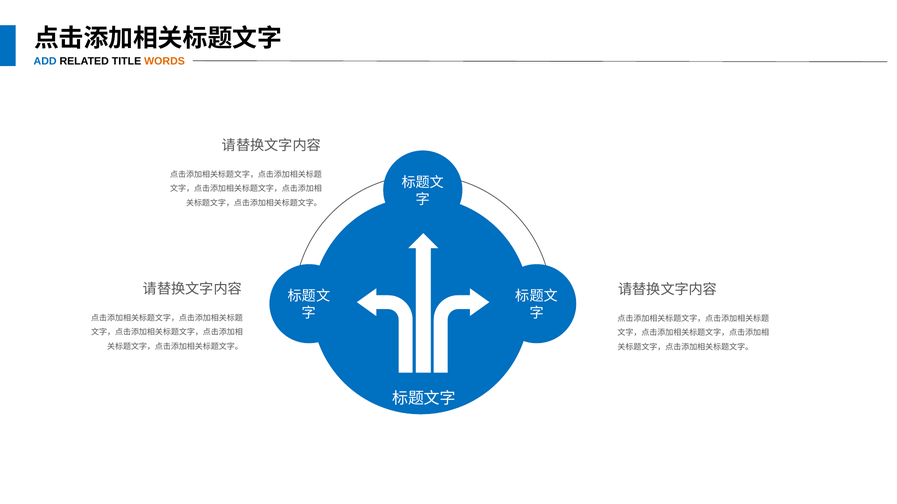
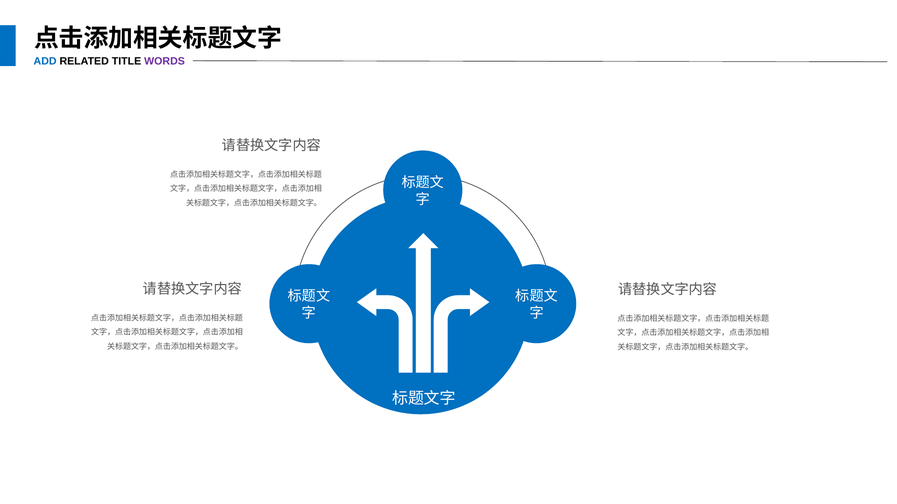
WORDS colour: orange -> purple
